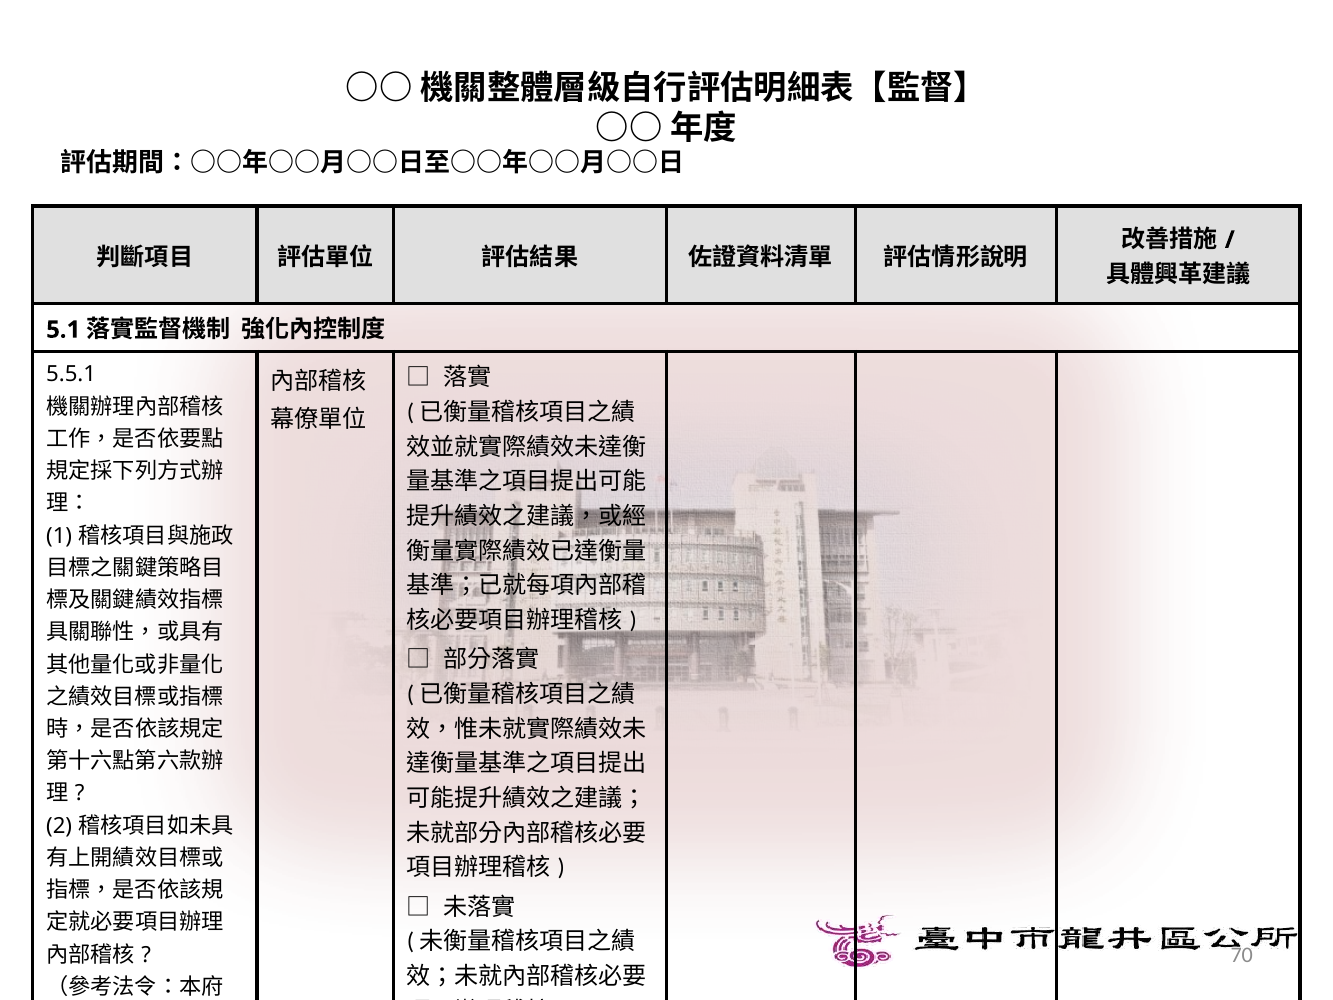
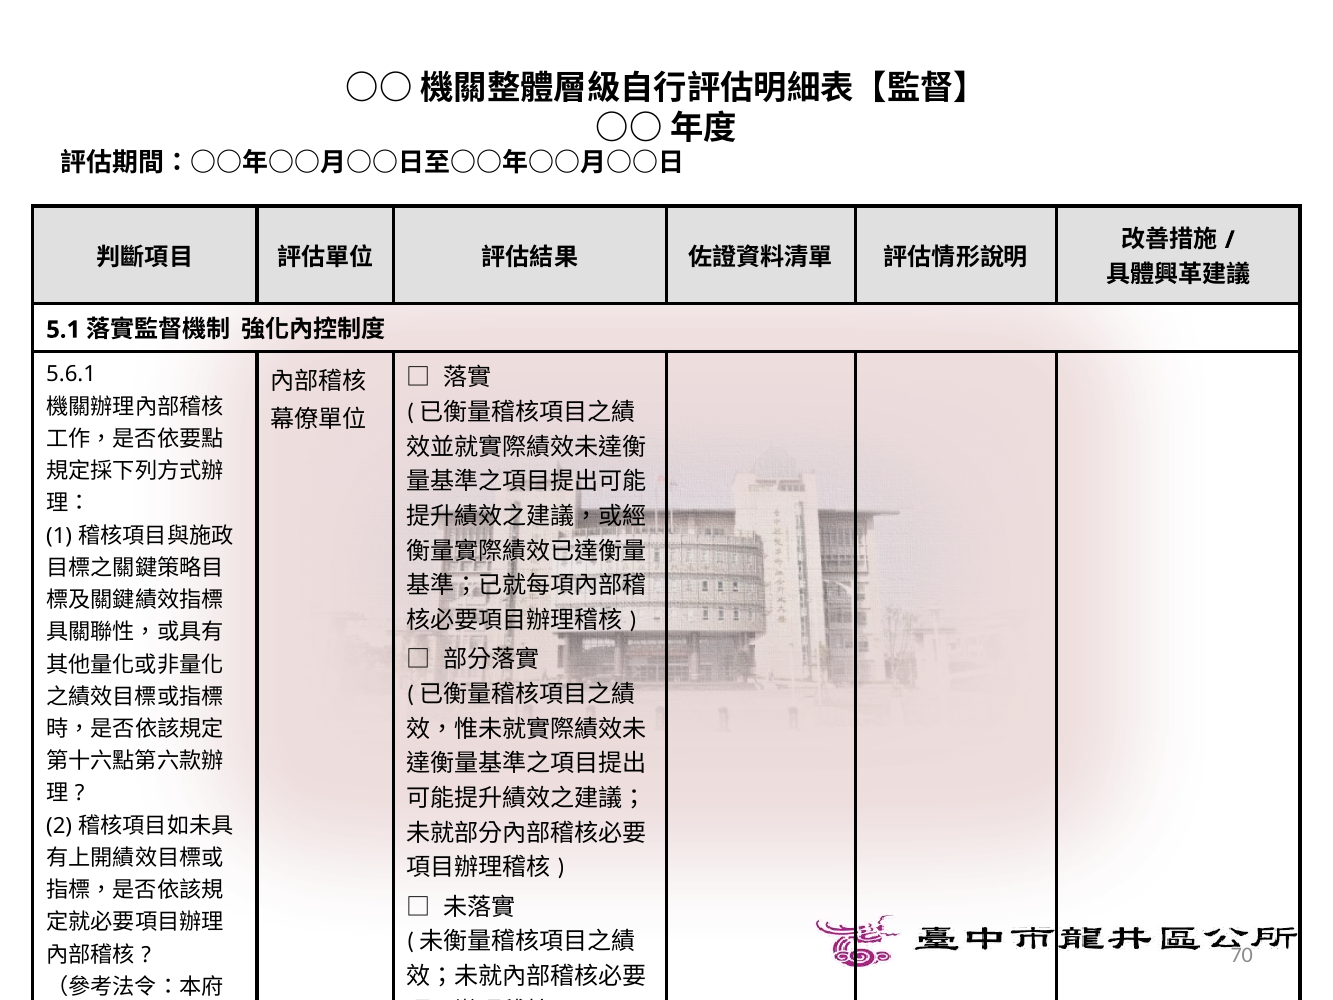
5.5.1: 5.5.1 -> 5.6.1
